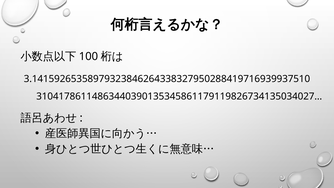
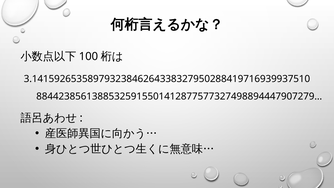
31041786114863440390135345861179119826734135034027…: 31041786114863440390135345861179119826734135034027… -> 88442385613885325915501412877577327498894447907279…
